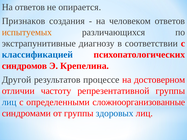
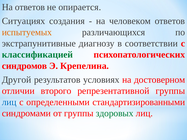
Признаков: Признаков -> Ситуациях
классификацией colour: blue -> green
процессе: процессе -> условиях
частоту: частоту -> второго
сложноорганизованные: сложноорганизованные -> стандартизированными
здоровых colour: blue -> green
